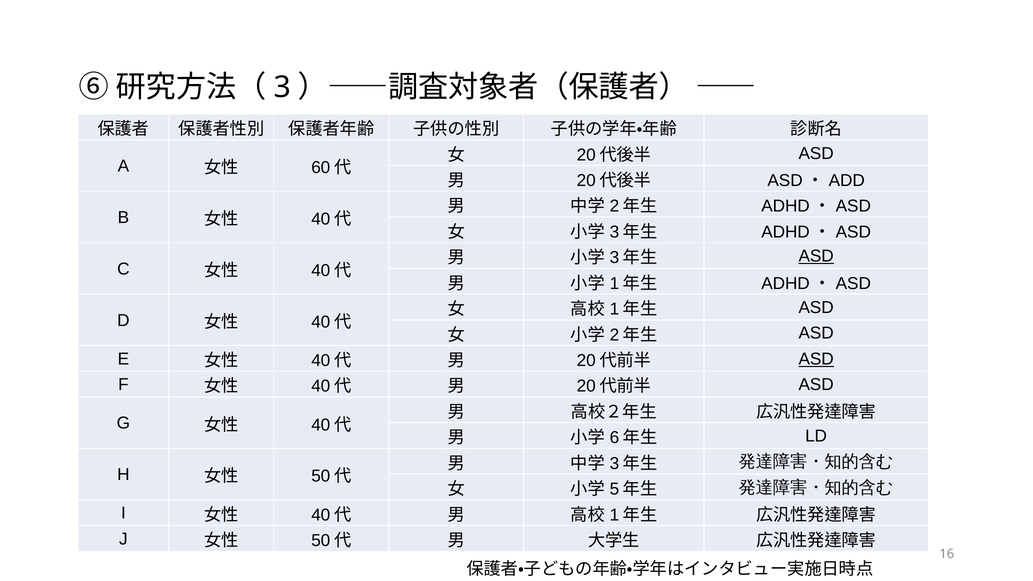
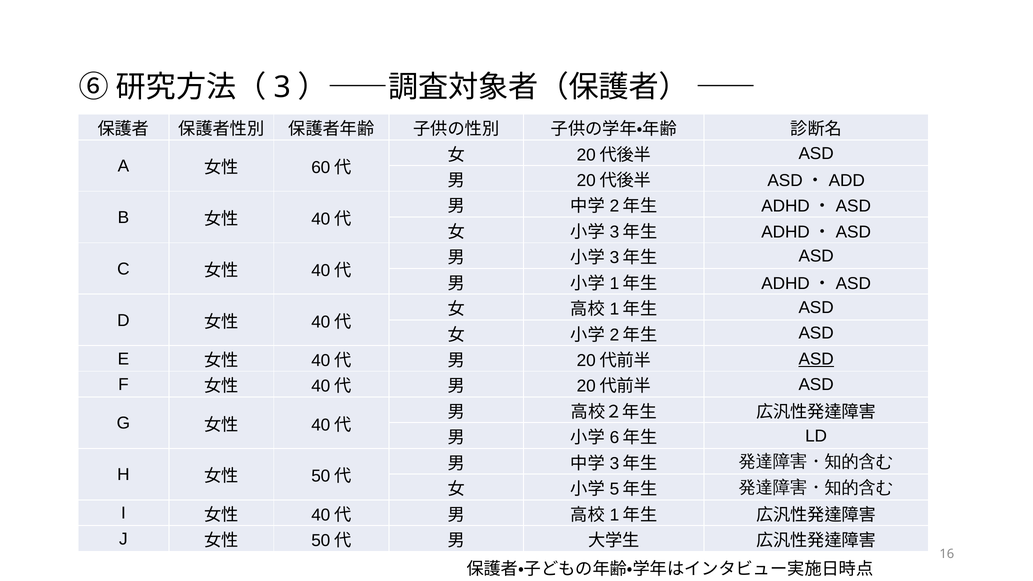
ASD at (816, 256) underline: present -> none
